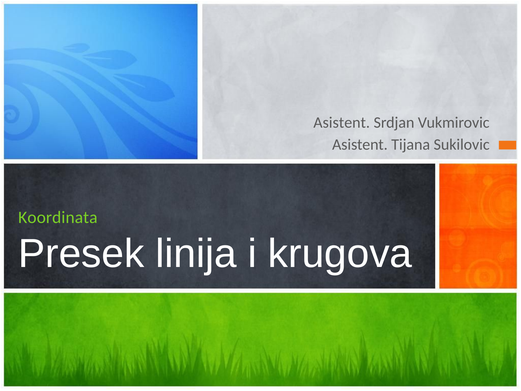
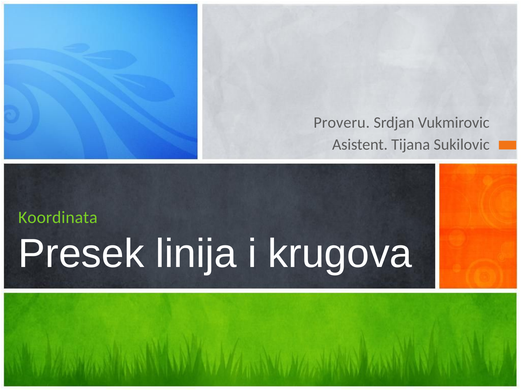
Asistent at (342, 122): Asistent -> Proveru
